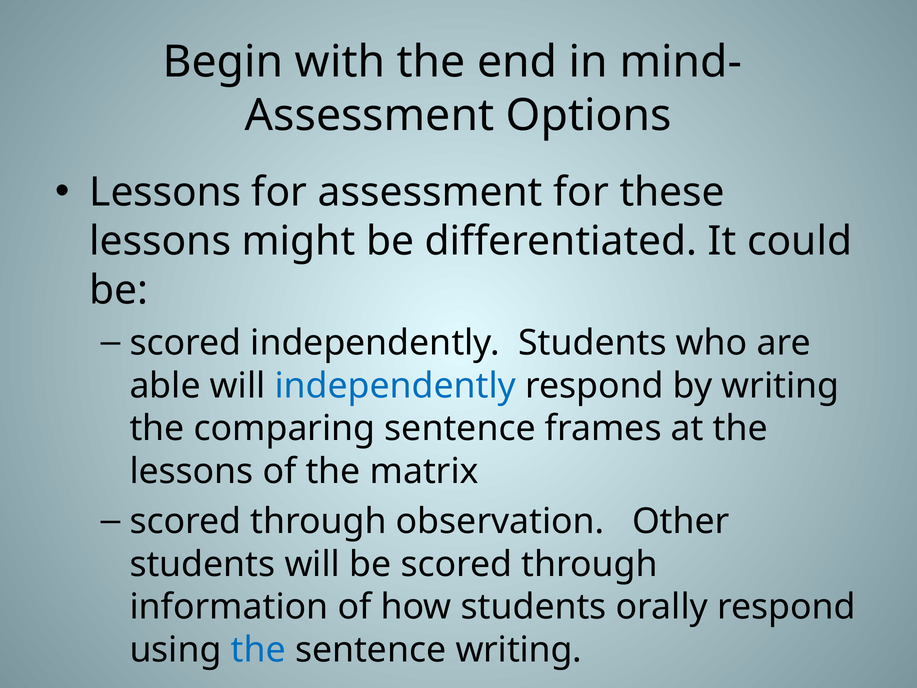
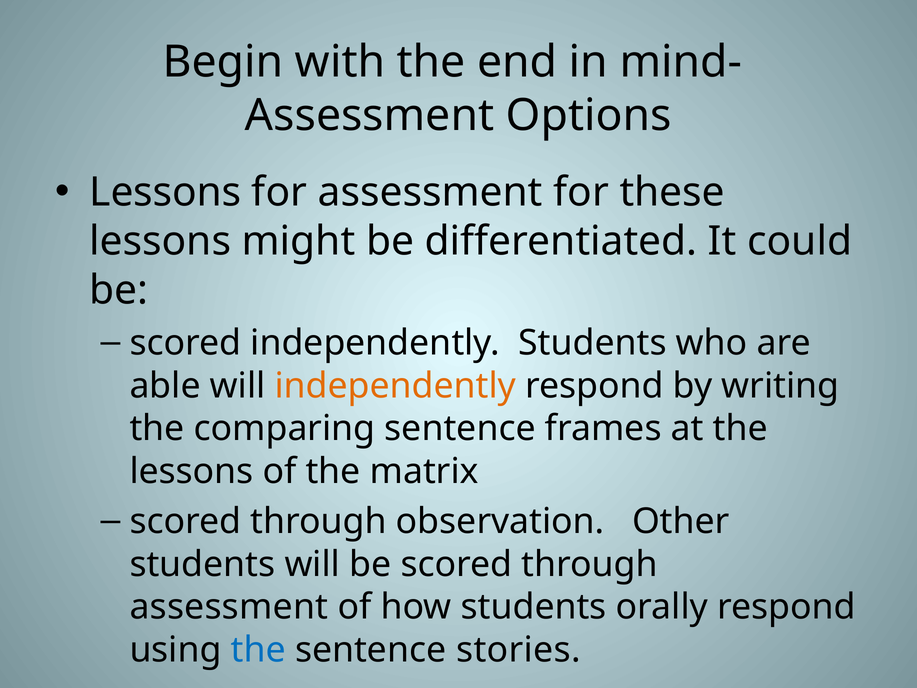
independently at (395, 386) colour: blue -> orange
information at (229, 607): information -> assessment
sentence writing: writing -> stories
